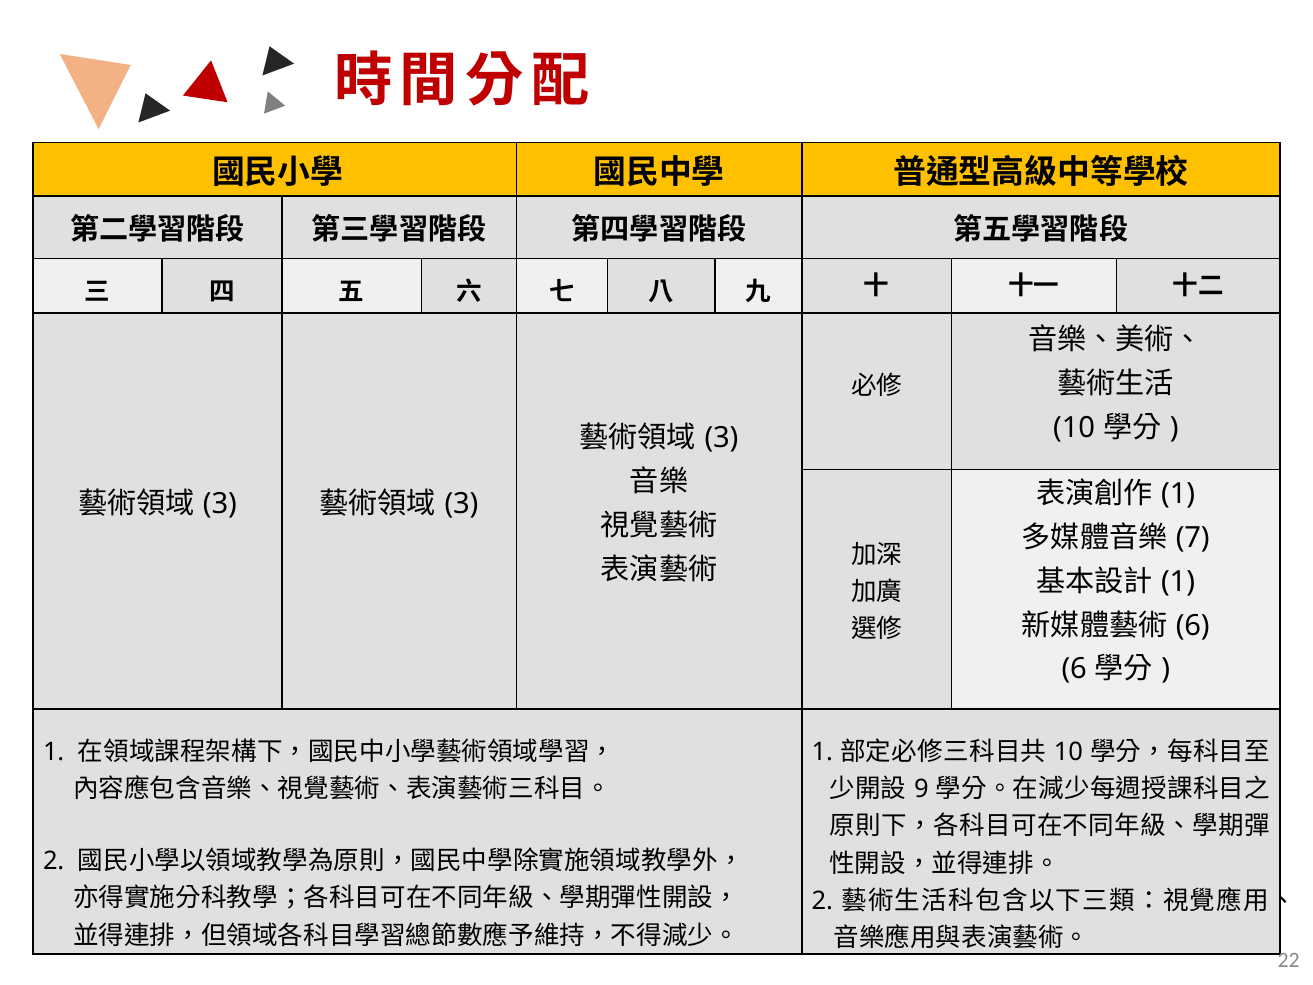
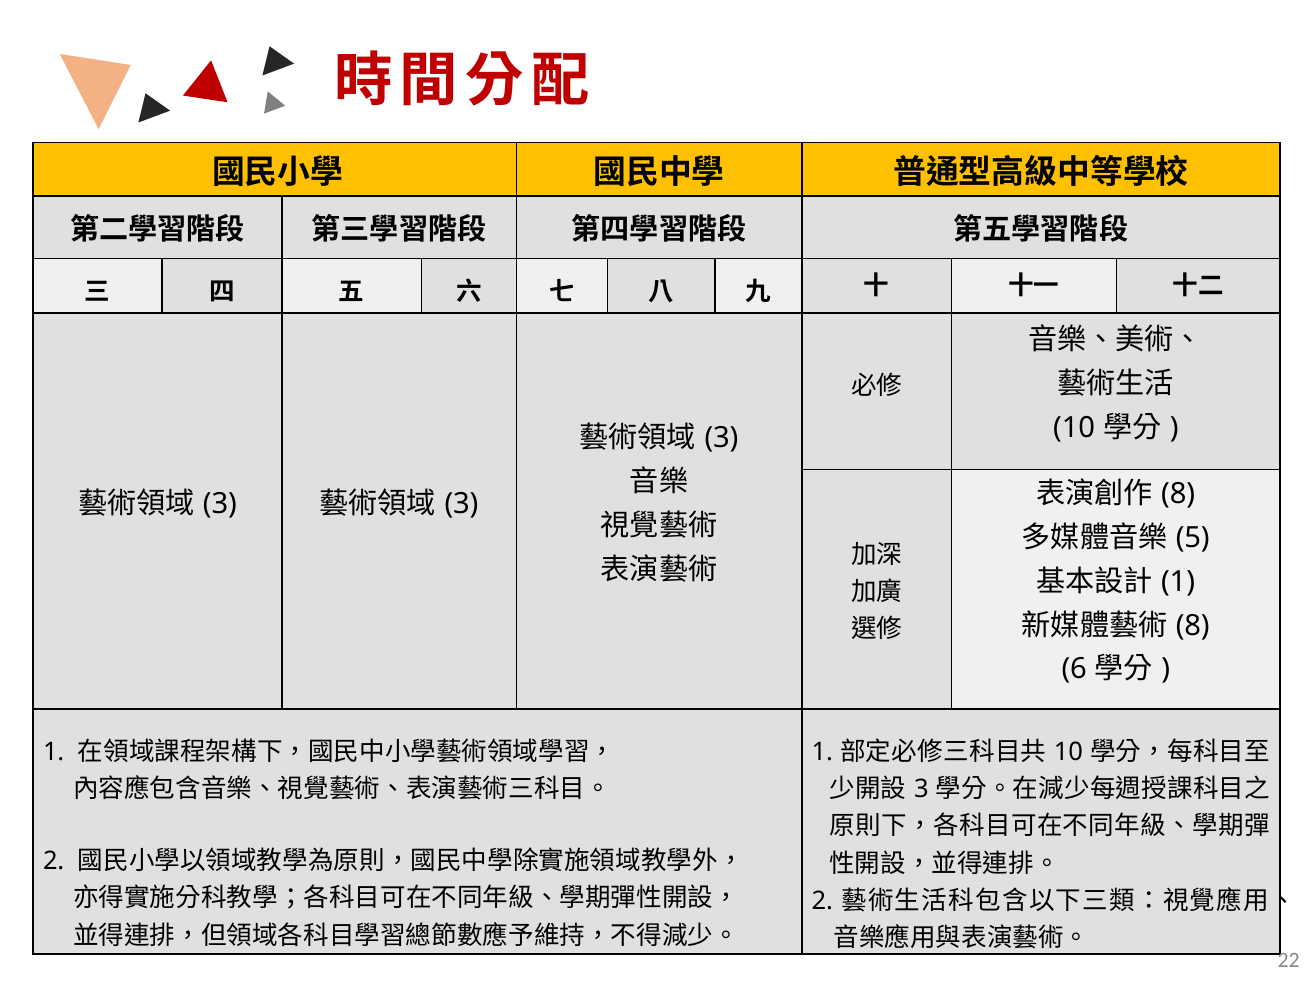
1 at (1178, 494): 1 -> 8
7: 7 -> 5
6 at (1193, 625): 6 -> 8
9 at (921, 789): 9 -> 3
